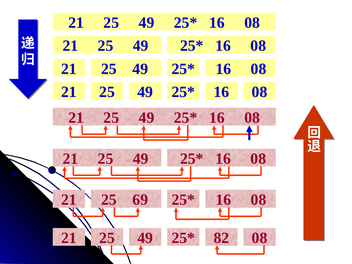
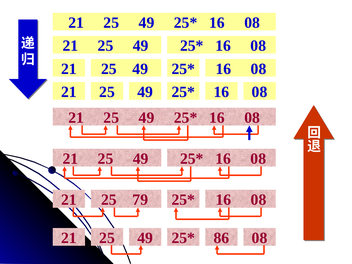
69: 69 -> 79
82: 82 -> 86
